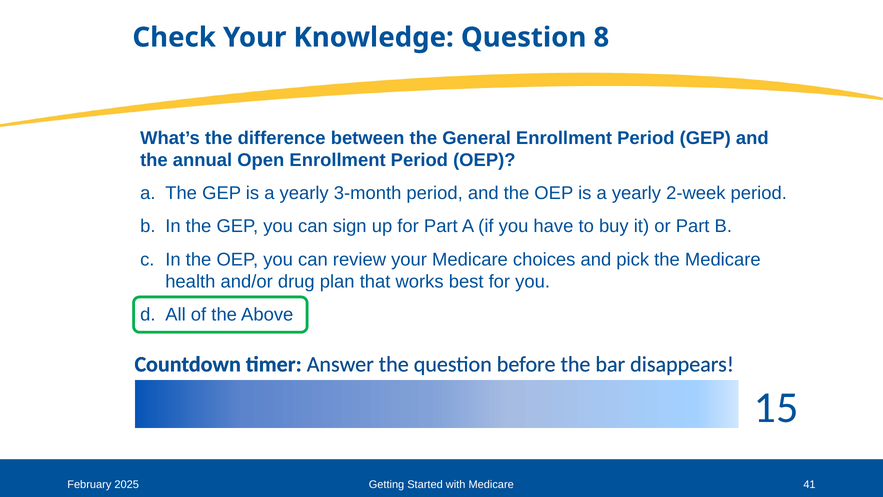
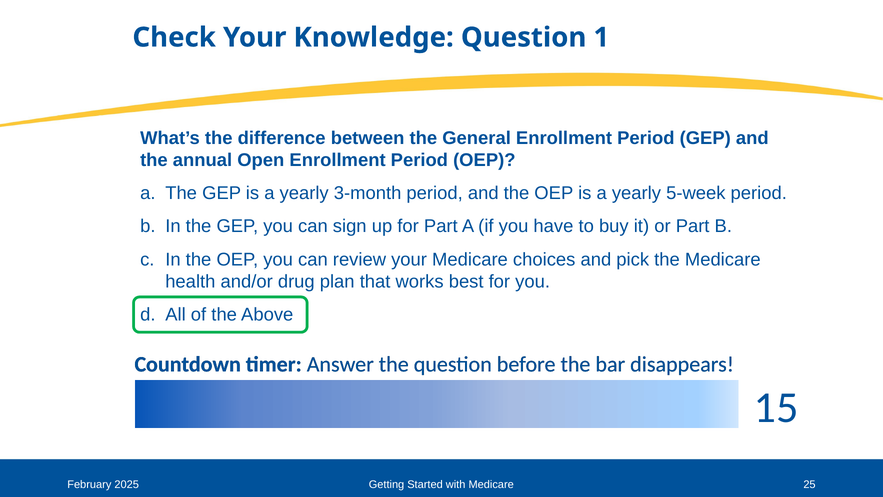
8: 8 -> 1
2-week: 2-week -> 5-week
41: 41 -> 25
